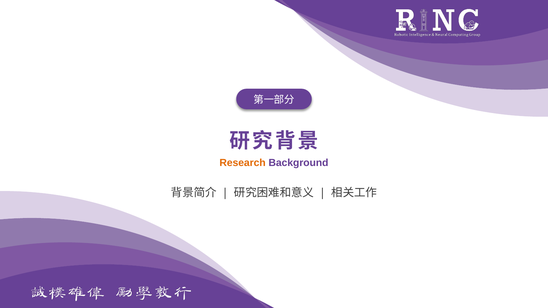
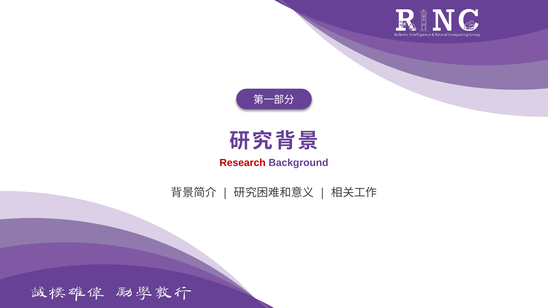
Research colour: orange -> red
